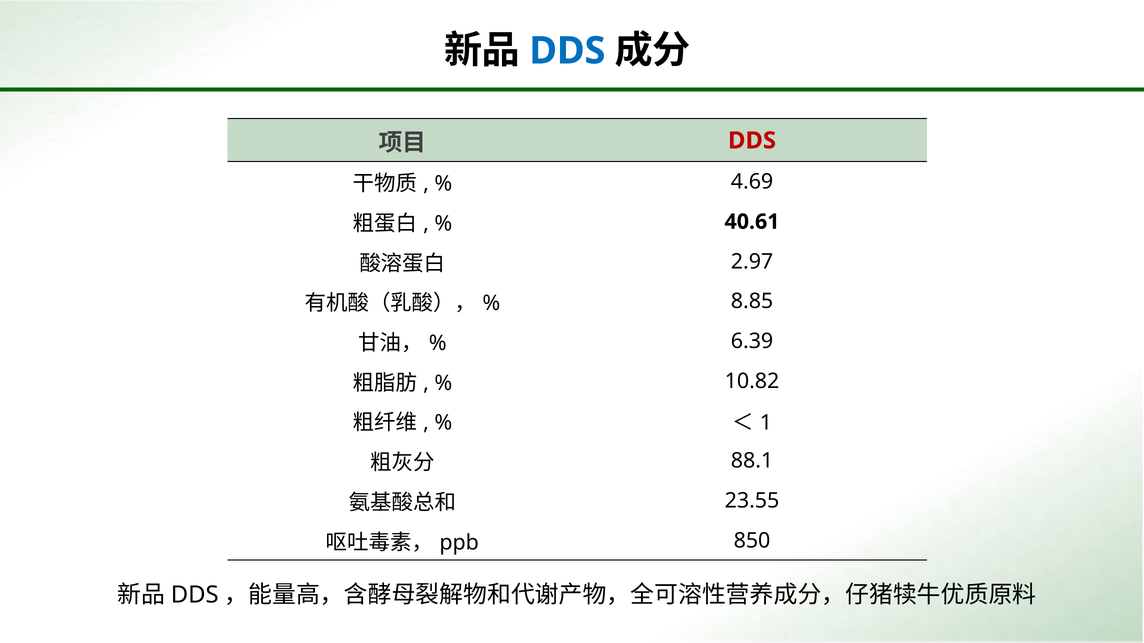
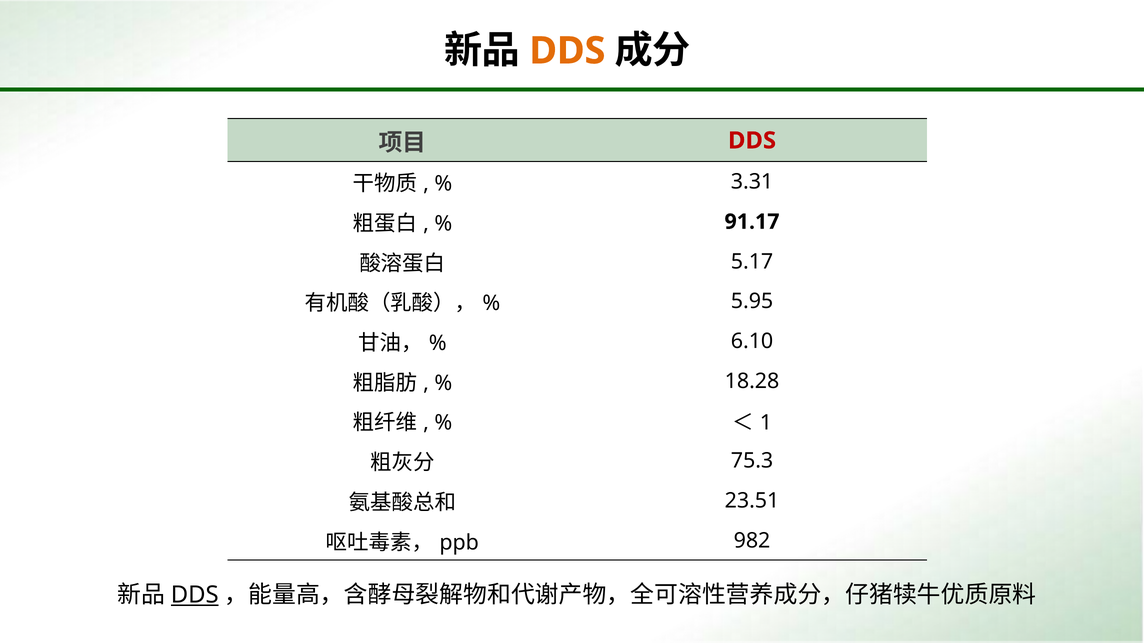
DDS at (567, 51) colour: blue -> orange
4.69: 4.69 -> 3.31
40.61: 40.61 -> 91.17
2.97: 2.97 -> 5.17
8.85: 8.85 -> 5.95
6.39: 6.39 -> 6.10
10.82: 10.82 -> 18.28
88.1: 88.1 -> 75.3
23.55: 23.55 -> 23.51
850: 850 -> 982
DDS at (195, 595) underline: none -> present
